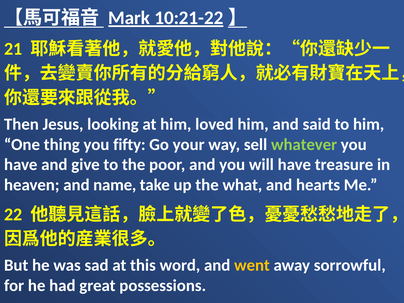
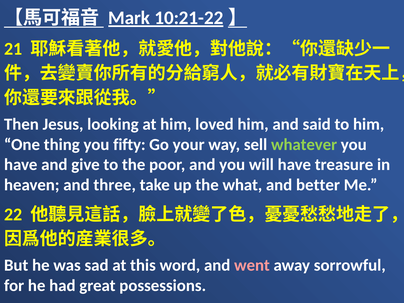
name: name -> three
hearts: hearts -> better
went colour: yellow -> pink
